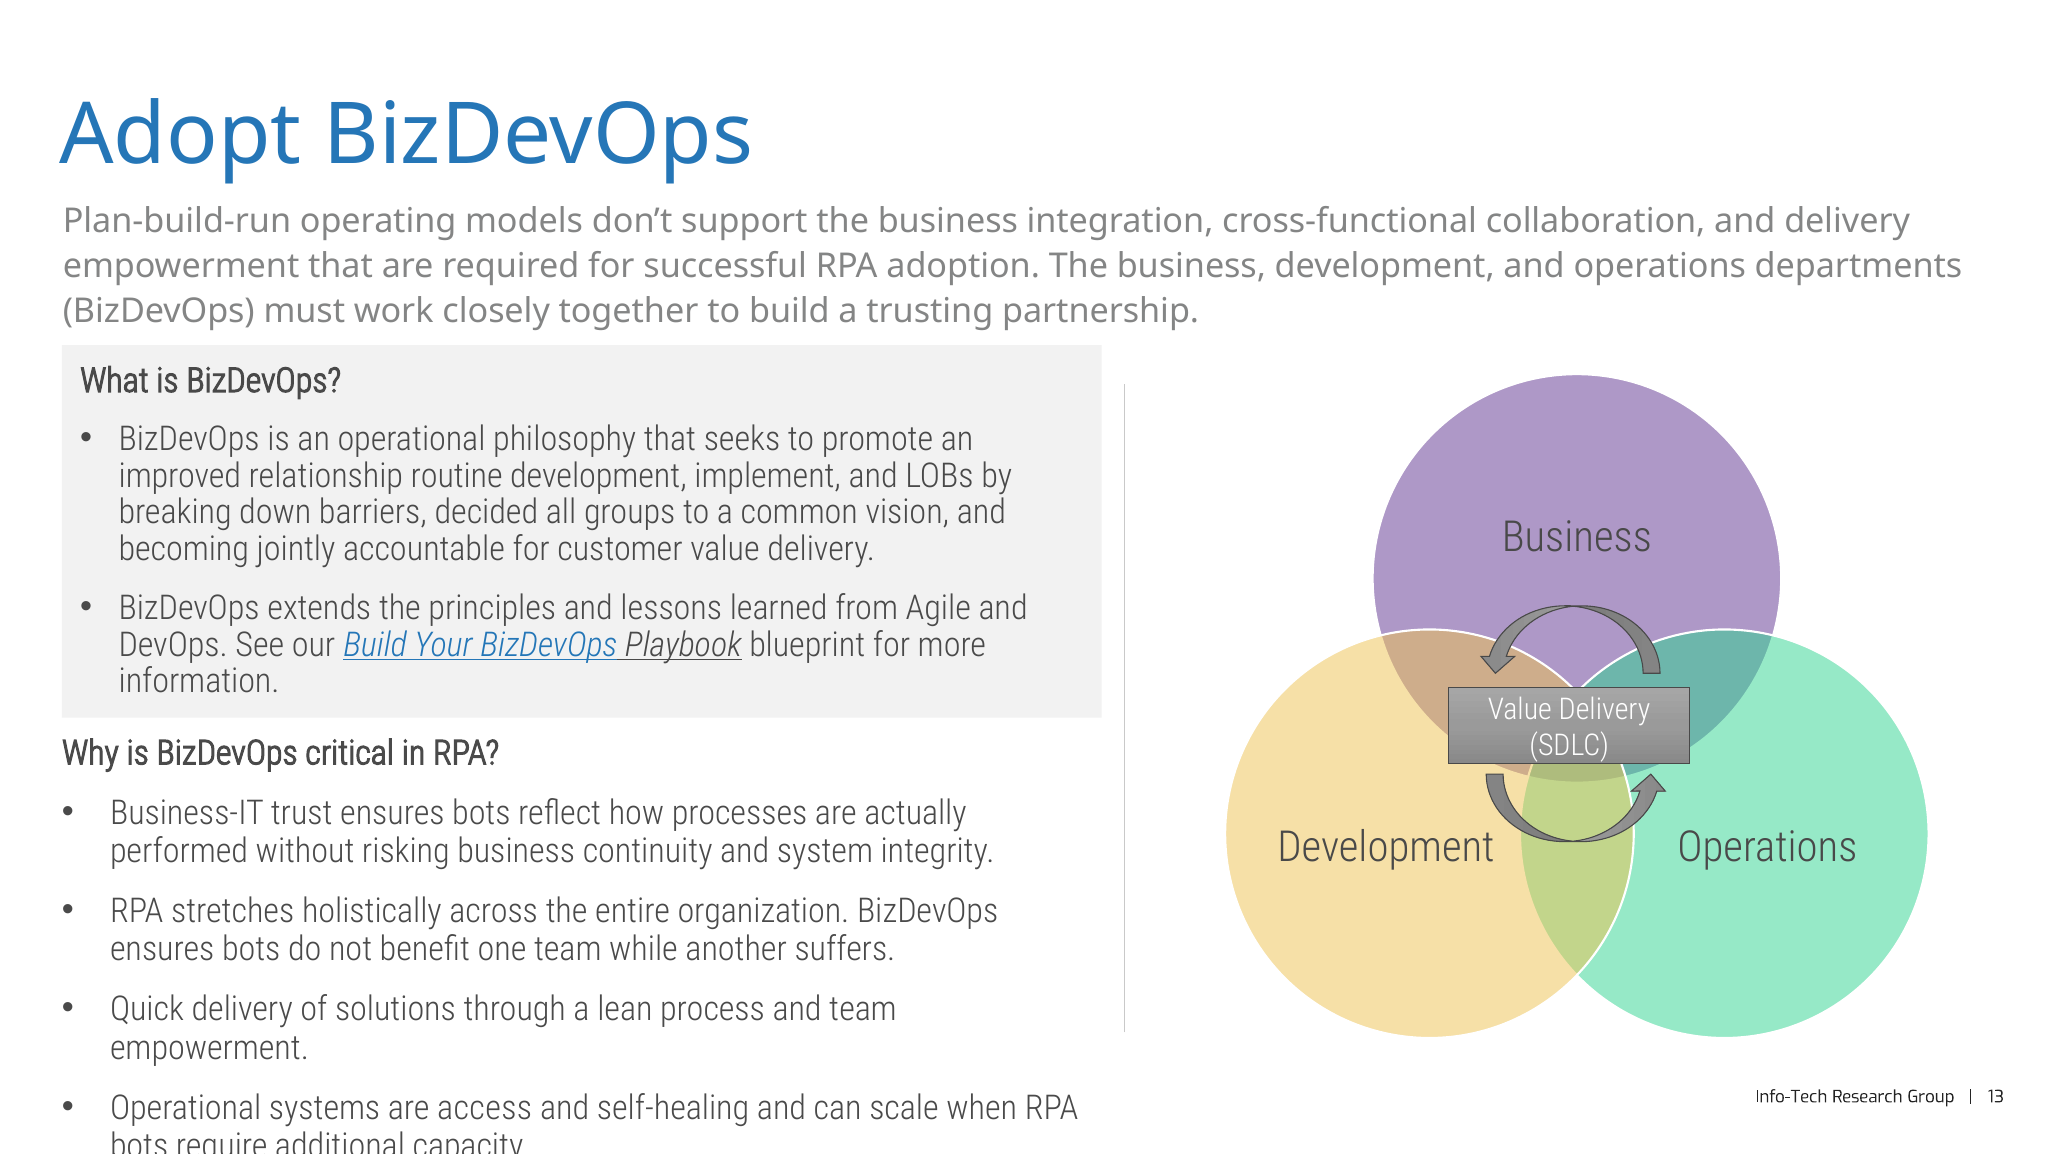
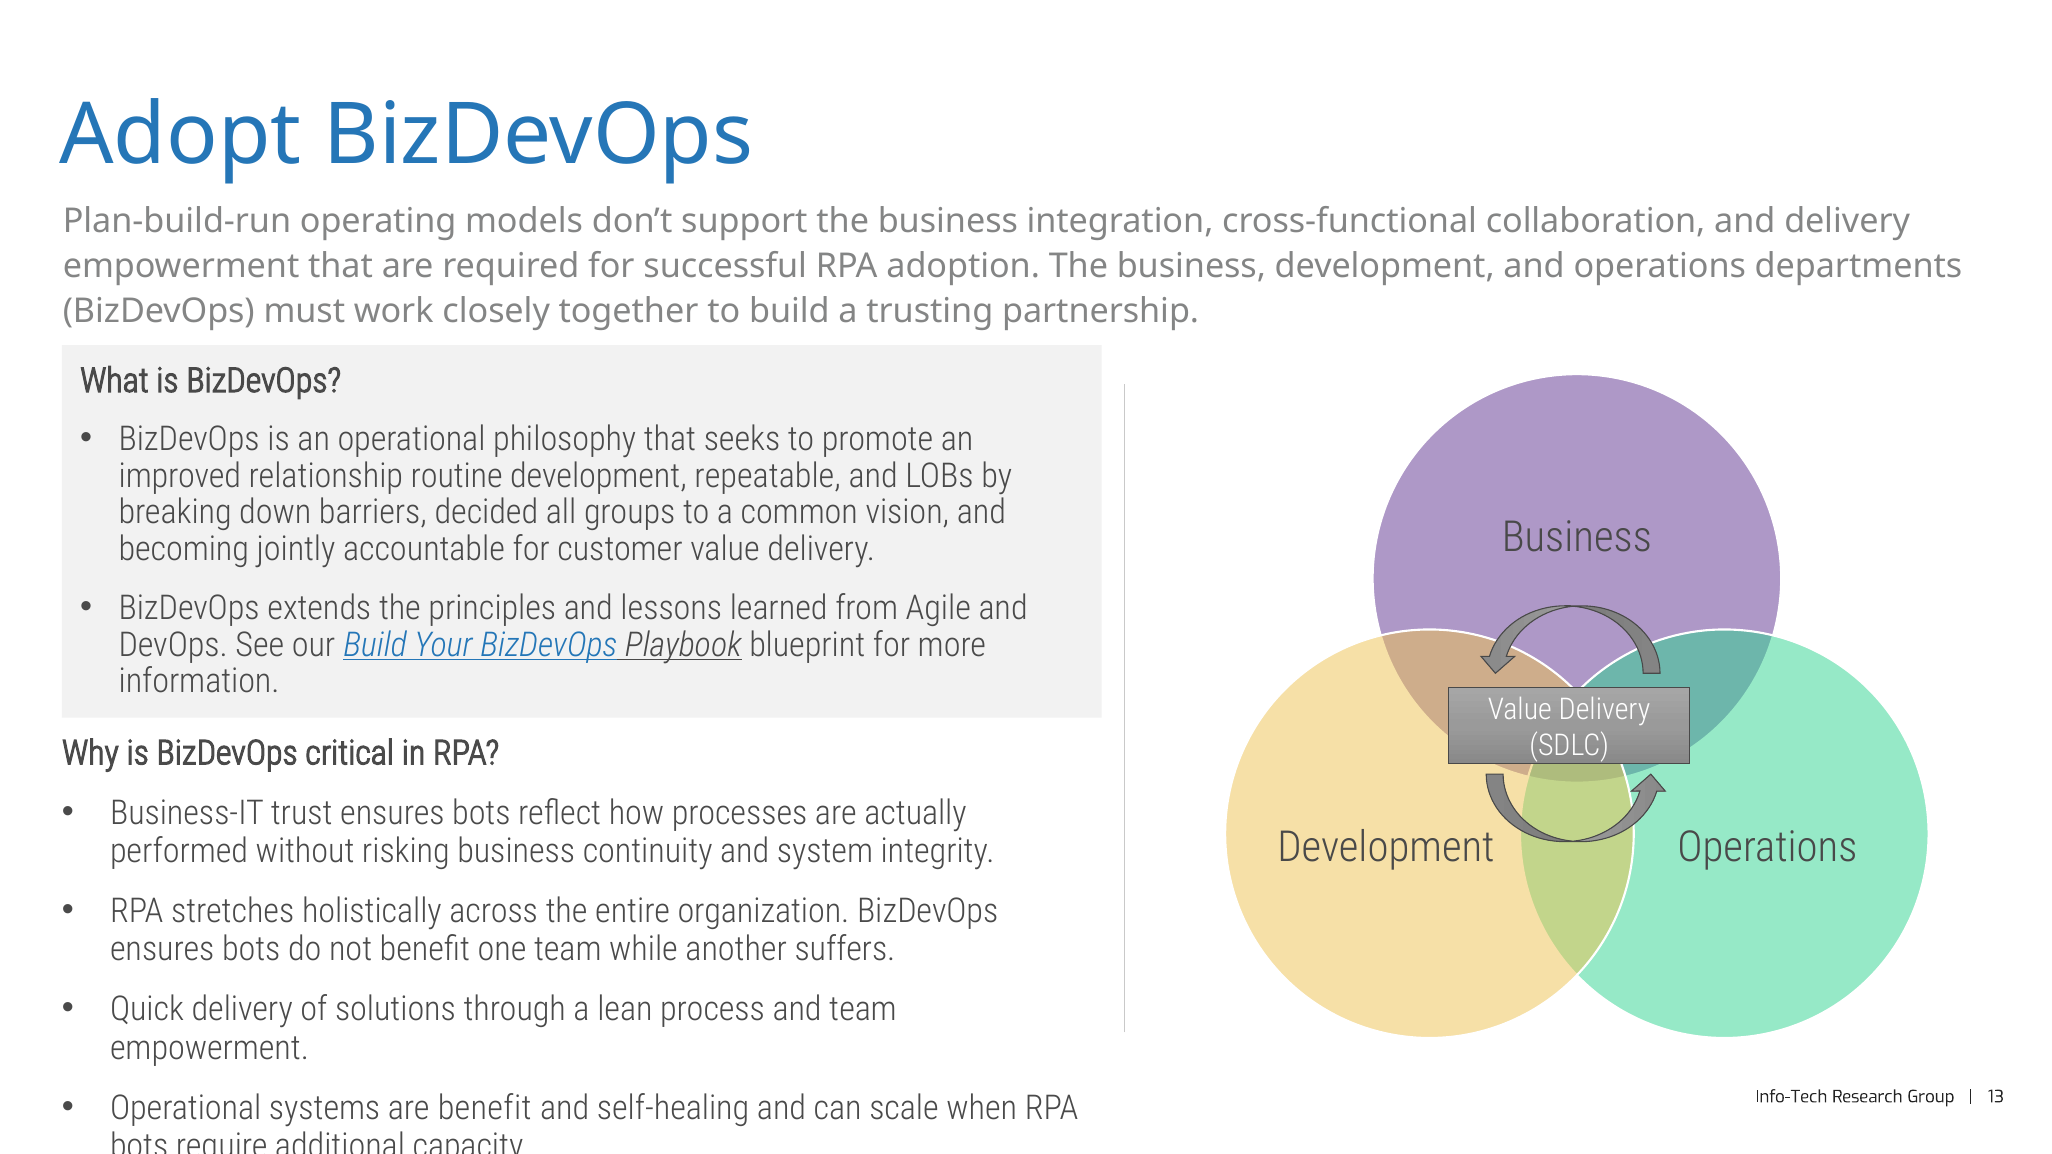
implement: implement -> repeatable
are access: access -> benefit
